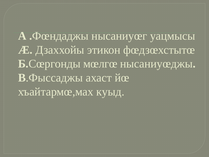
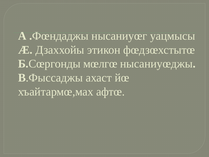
куыд: куыд -> афтœ
